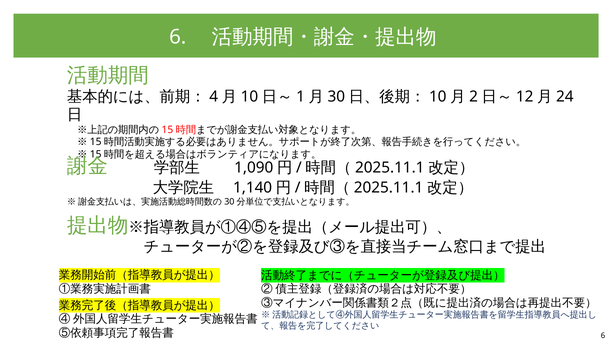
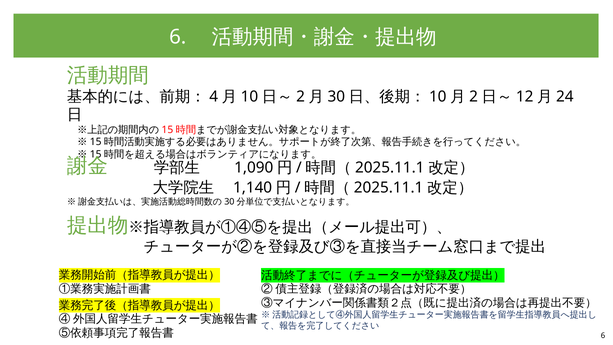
1 at (301, 96): 1 -> 2
